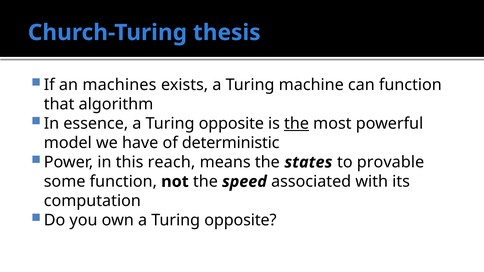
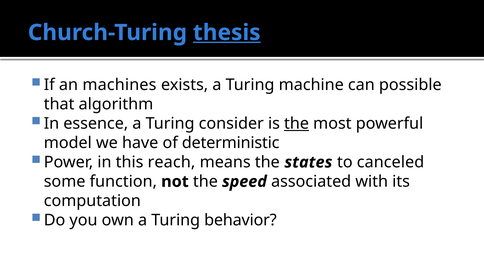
thesis underline: none -> present
can function: function -> possible
essence a Turing opposite: opposite -> consider
provable: provable -> canceled
own a Turing opposite: opposite -> behavior
